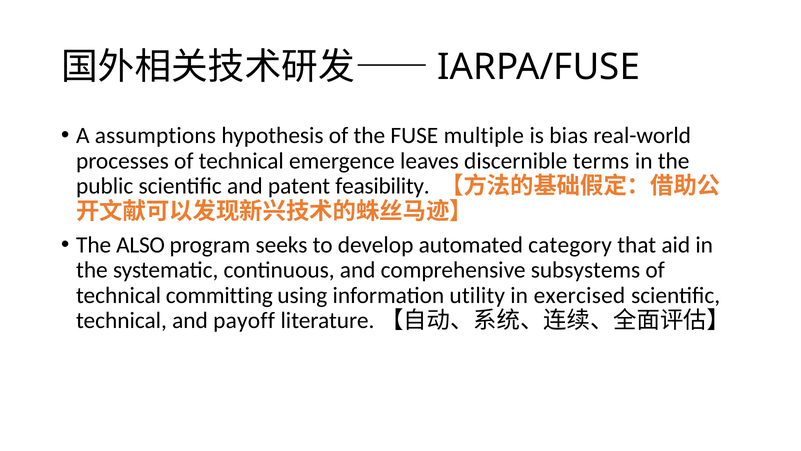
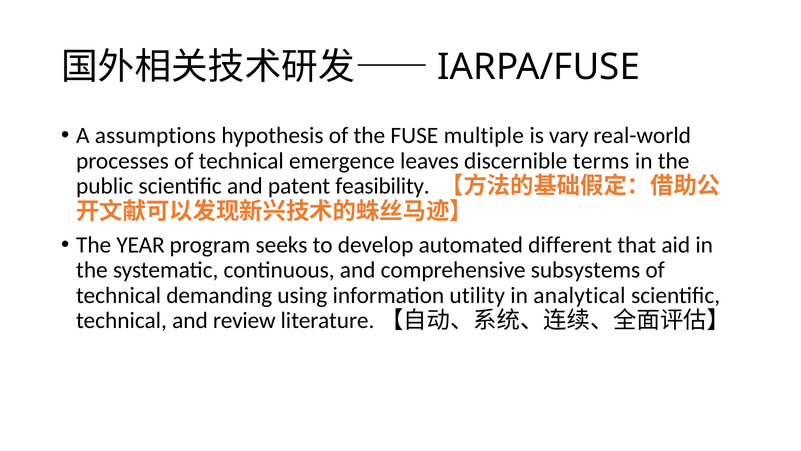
bias: bias -> vary
ALSO: ALSO -> YEAR
category: category -> different
committing: committing -> demanding
exercised: exercised -> analytical
payoff: payoff -> review
